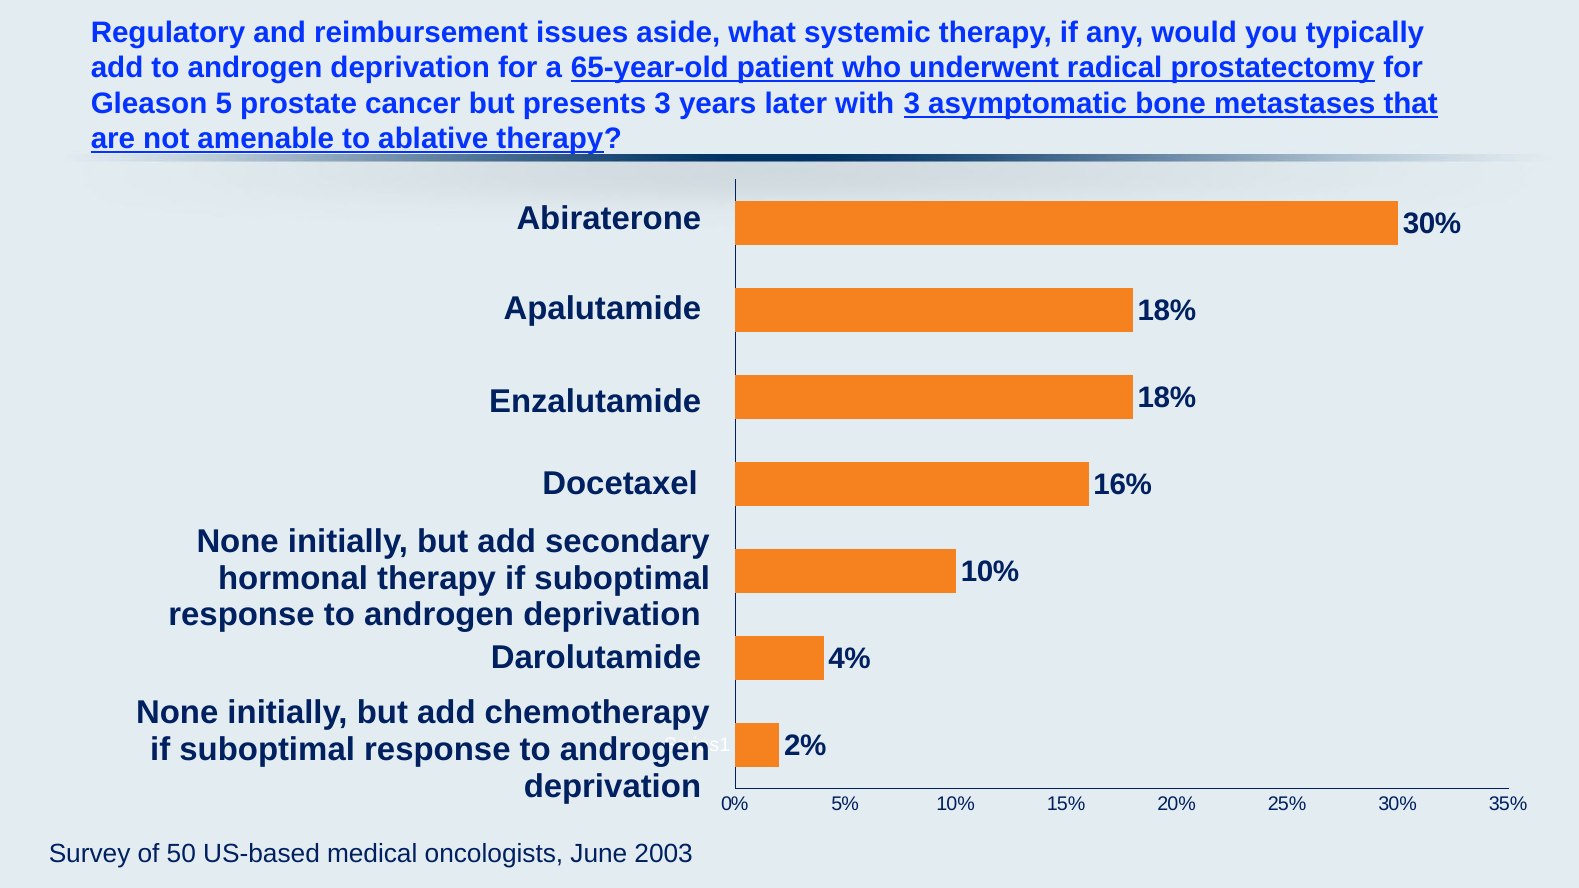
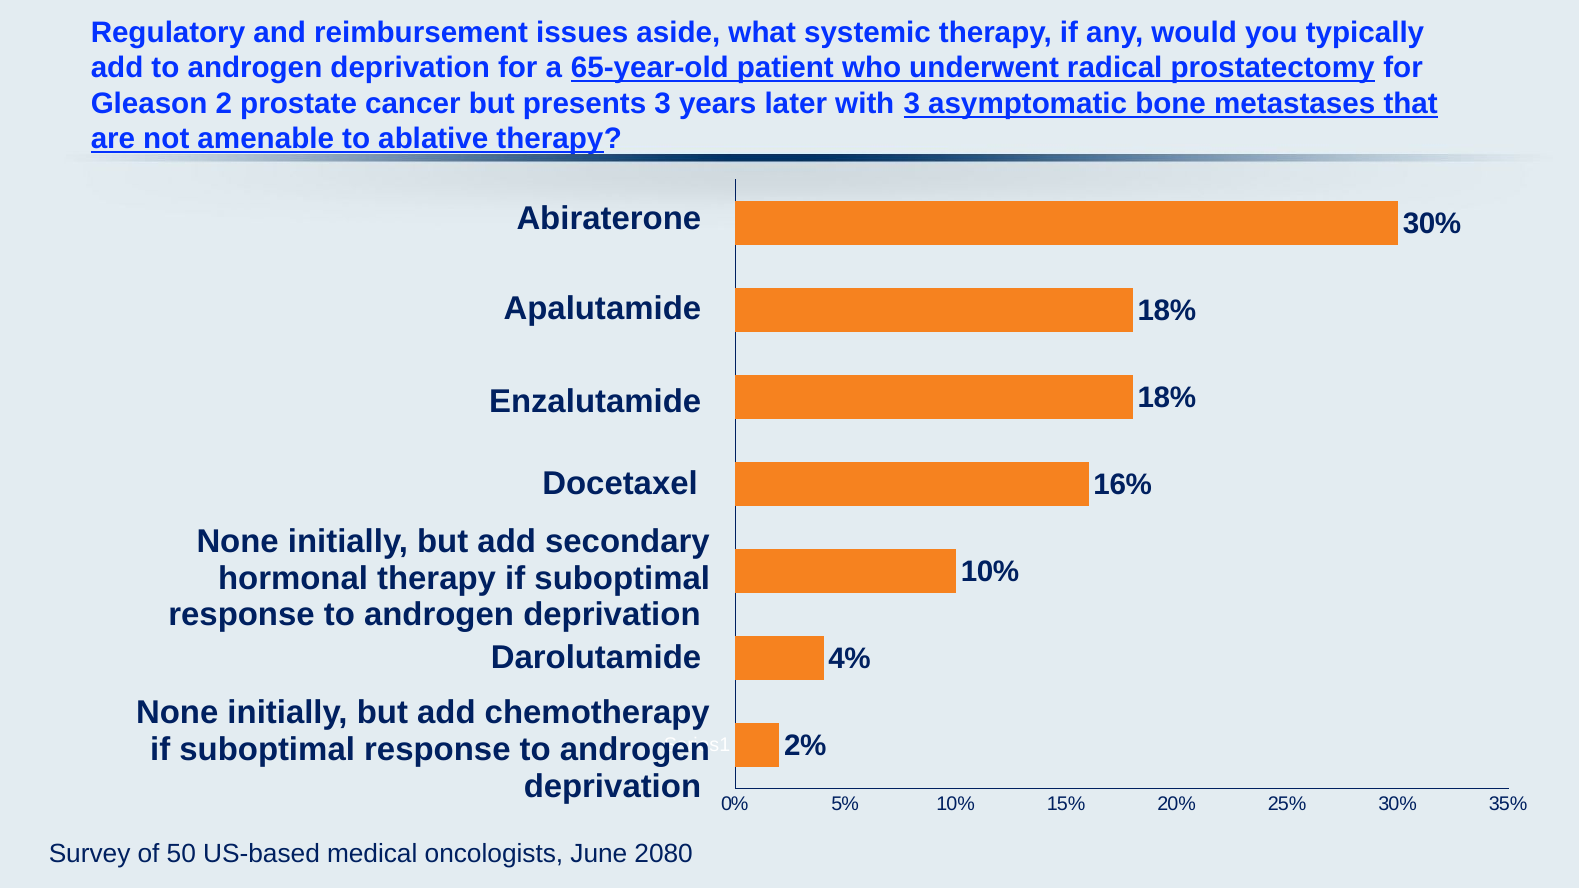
5: 5 -> 2
2003: 2003 -> 2080
